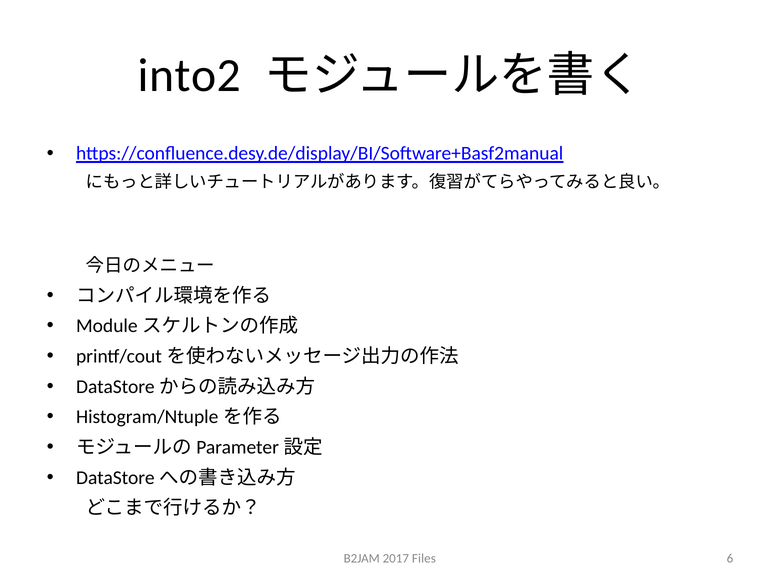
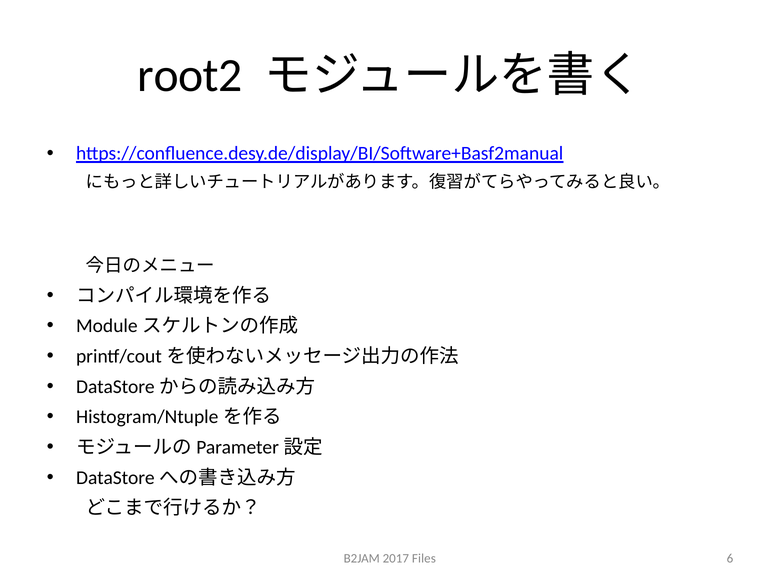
into2: into2 -> root2
